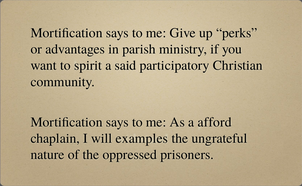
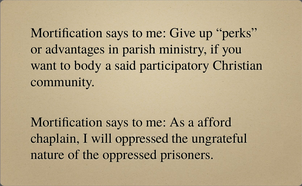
spirit: spirit -> body
will examples: examples -> oppressed
